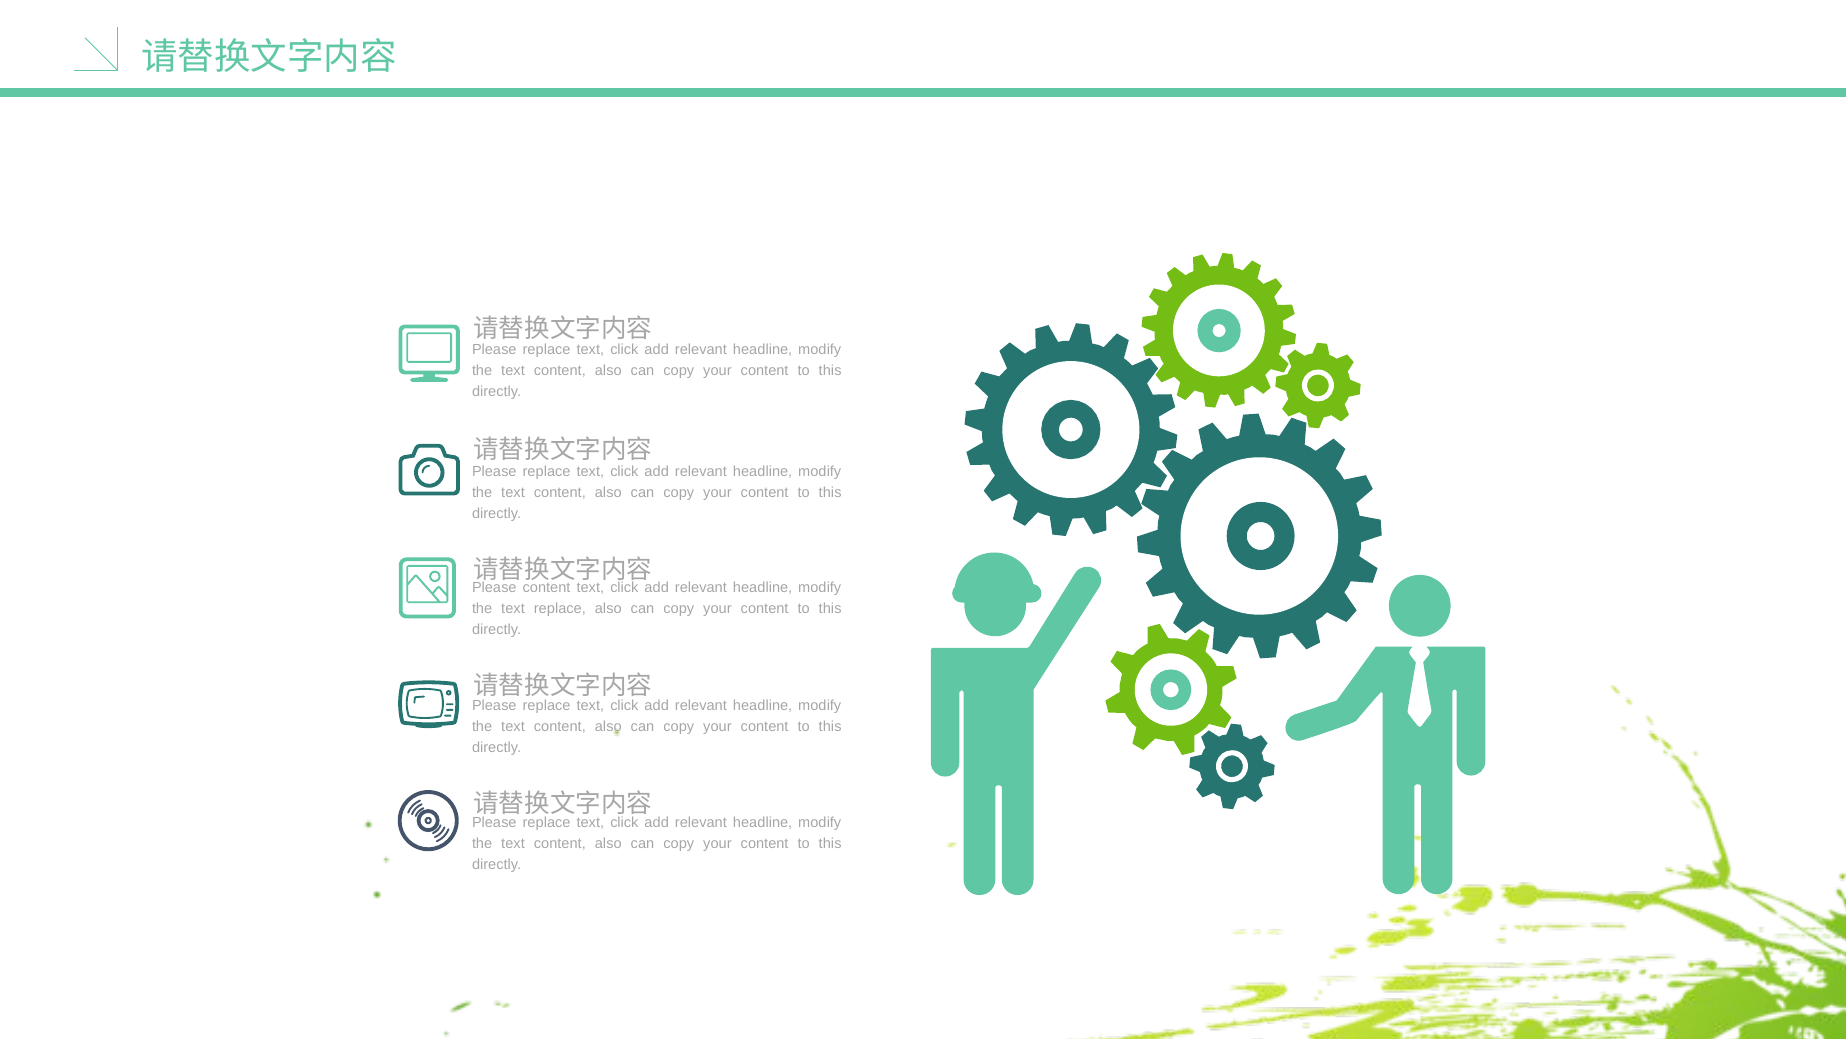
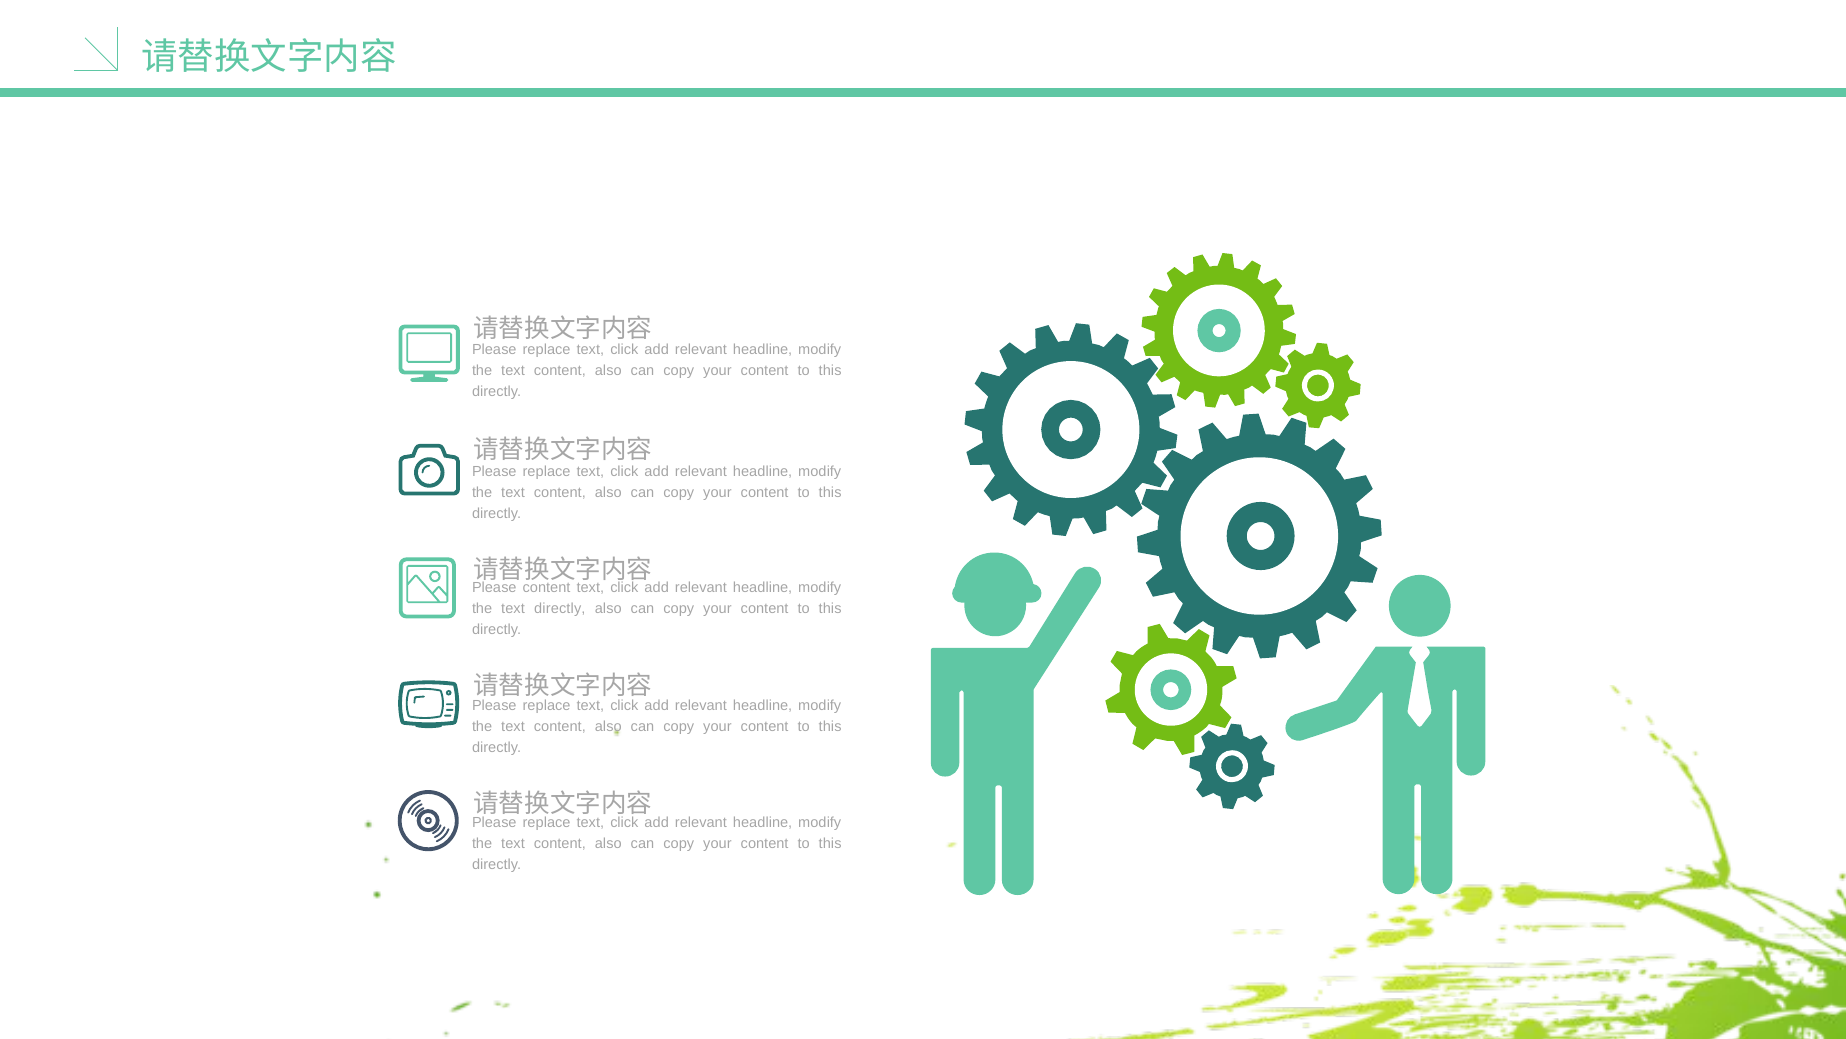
text replace: replace -> directly
